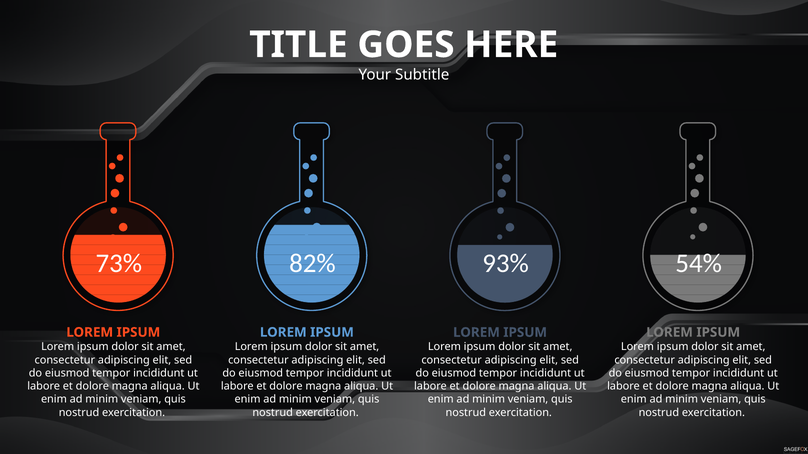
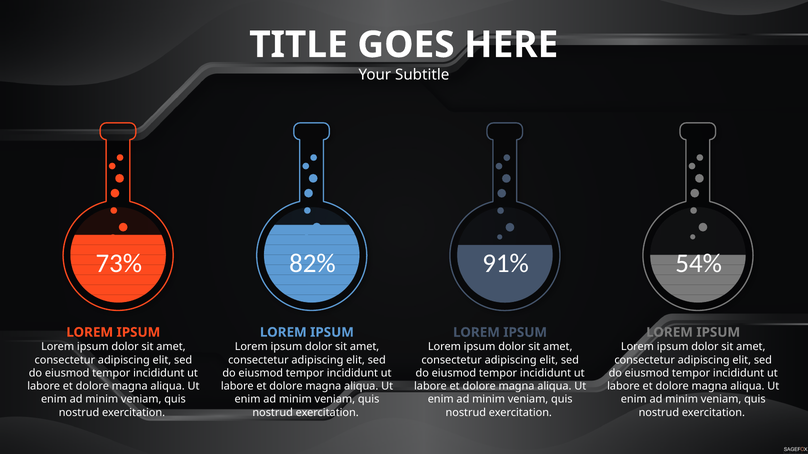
93%: 93% -> 91%
